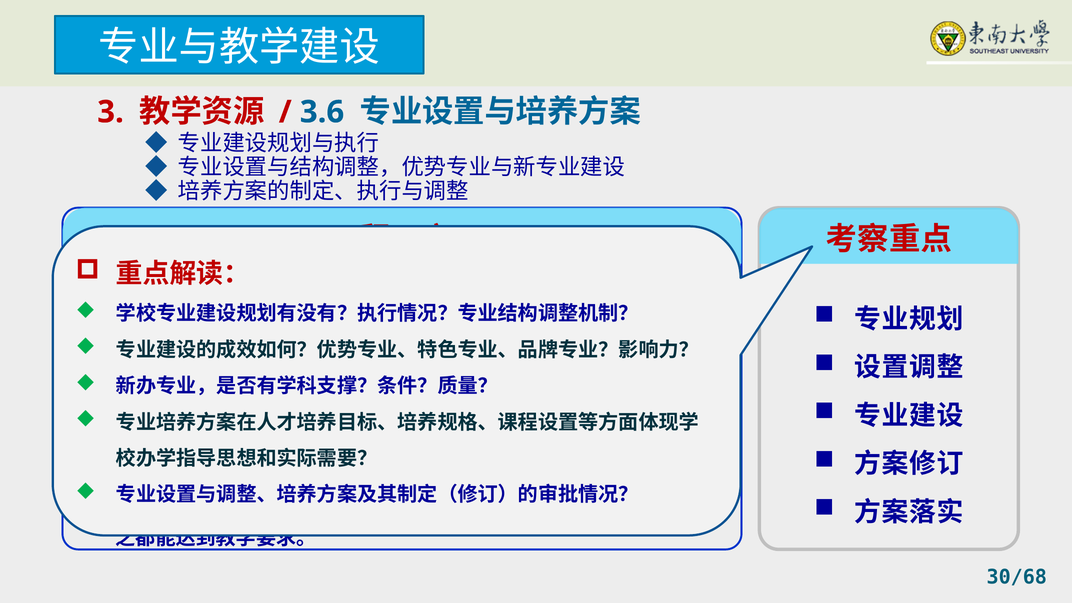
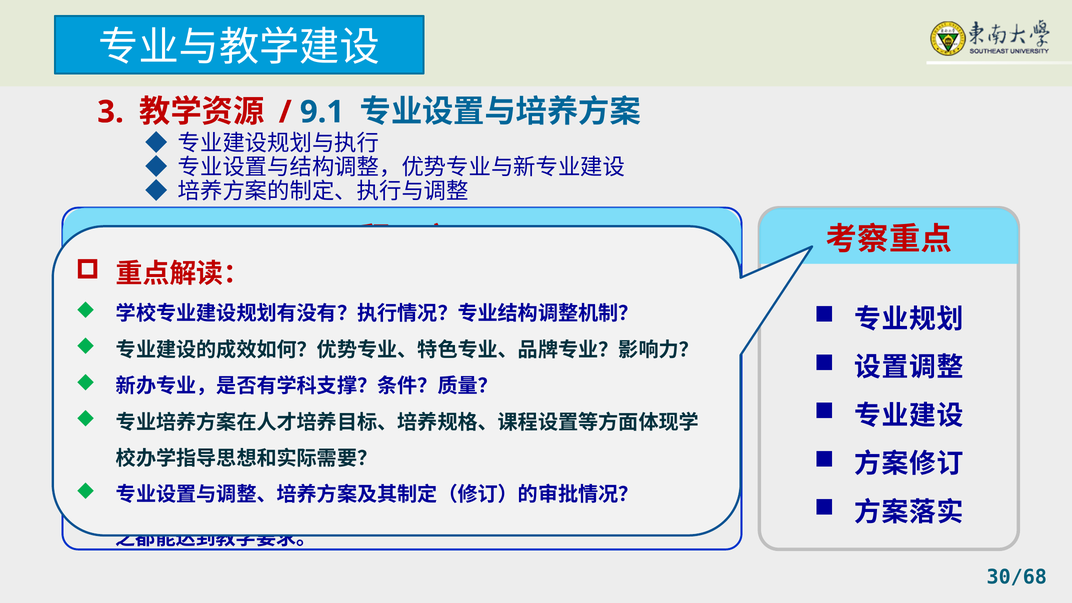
3.6: 3.6 -> 9.1
